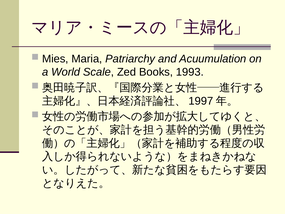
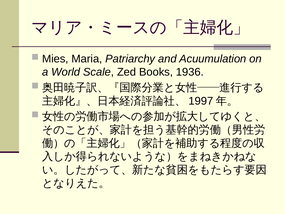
1993: 1993 -> 1936
